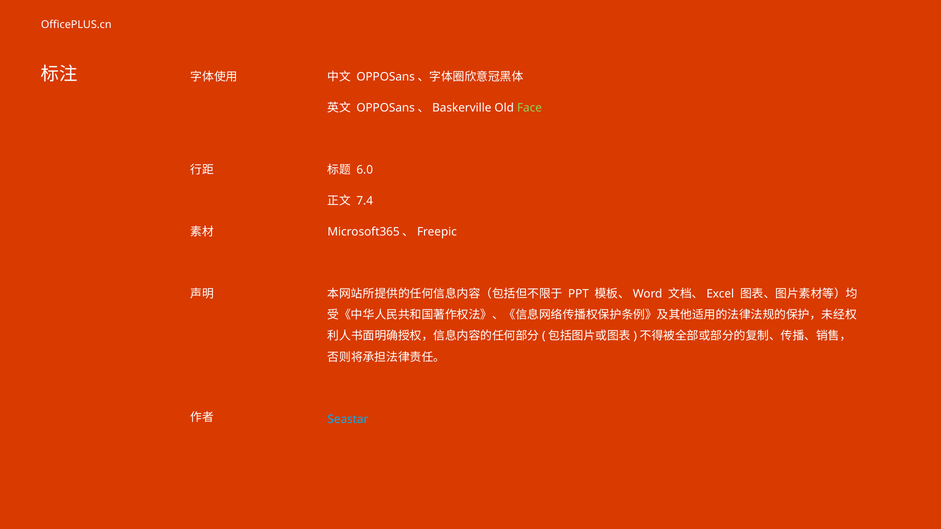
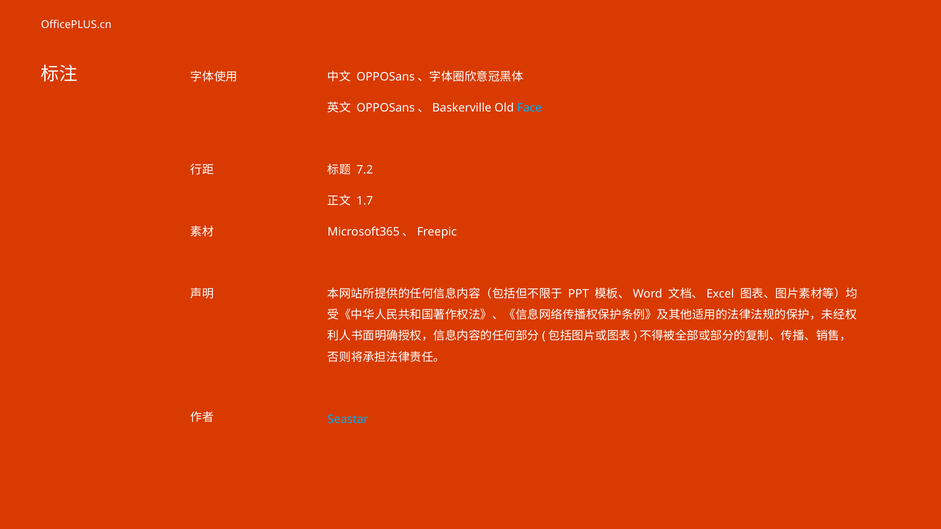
Face colour: light green -> light blue
6.0: 6.0 -> 7.2
7.4: 7.4 -> 1.7
